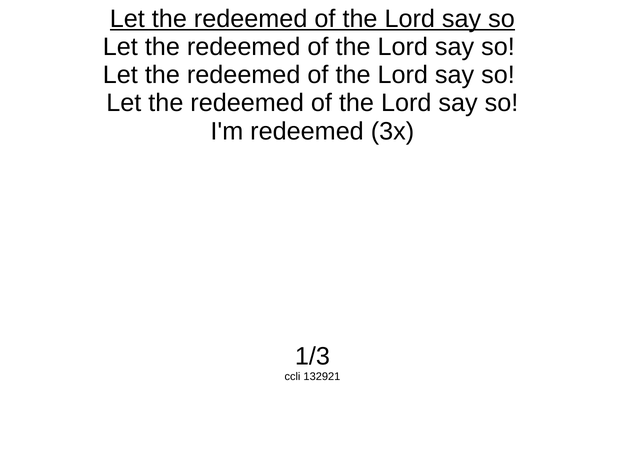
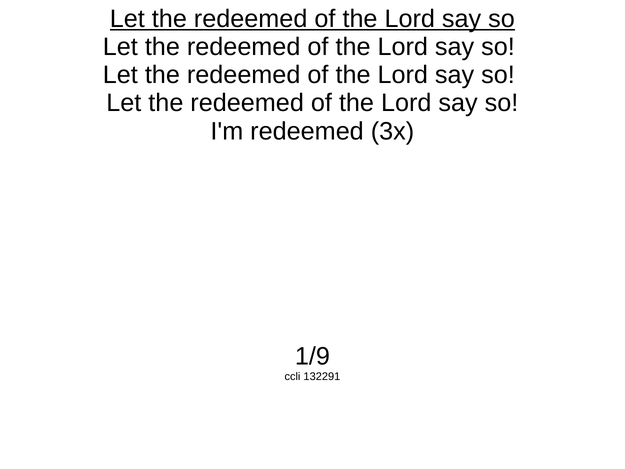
1/3: 1/3 -> 1/9
132921: 132921 -> 132291
